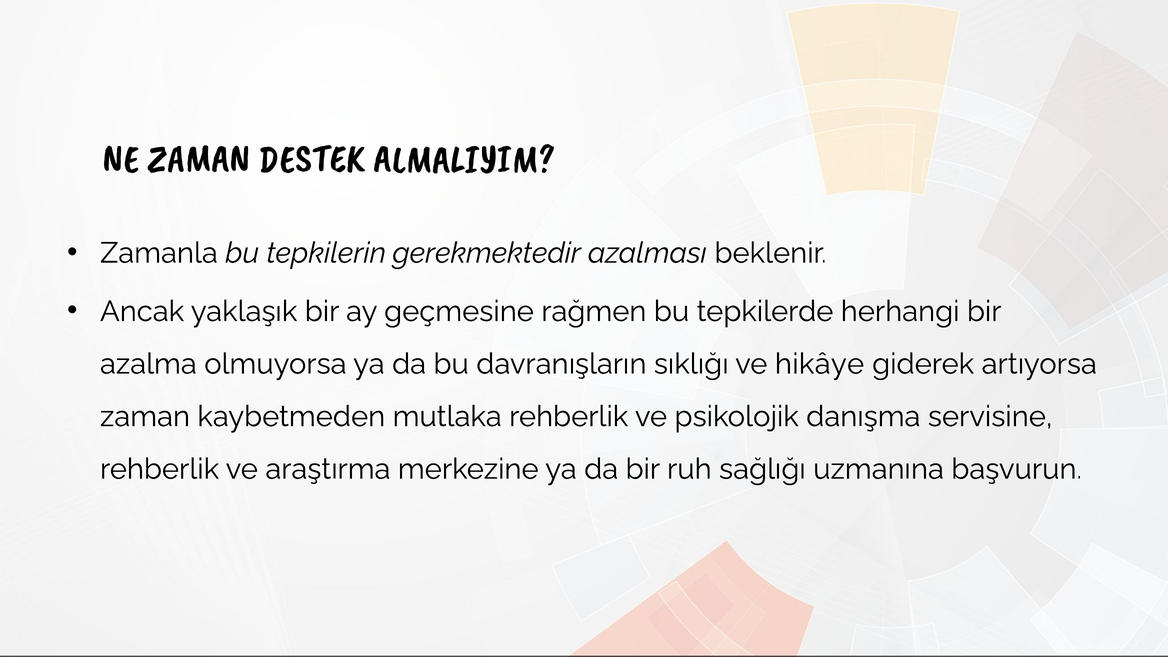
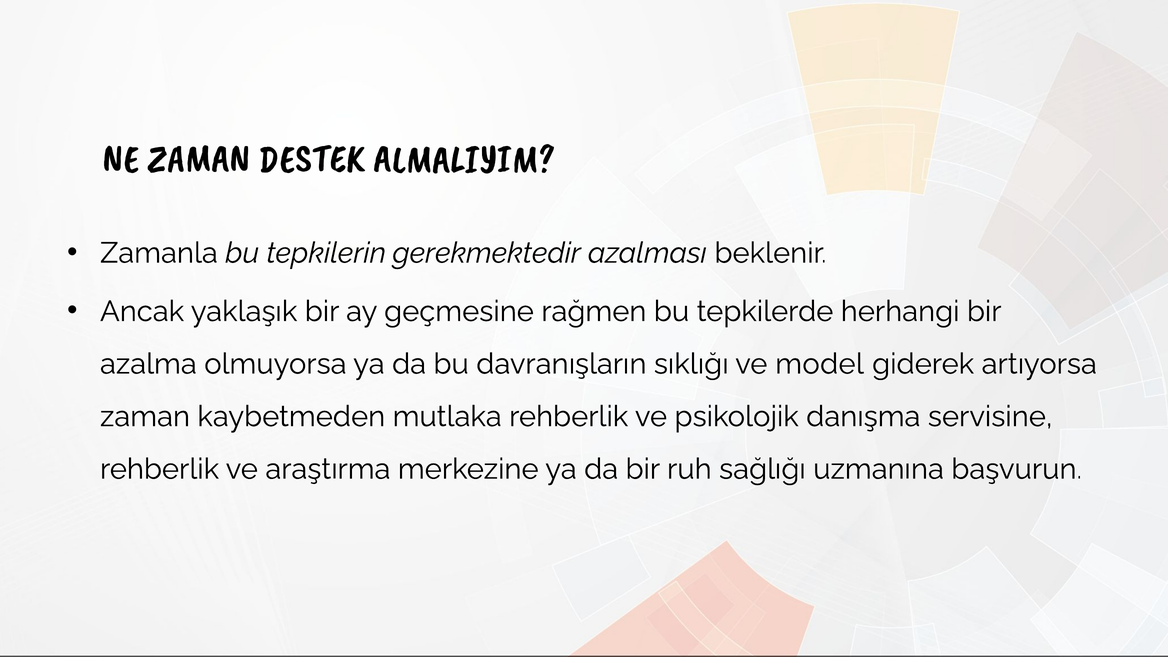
hikâye: hikâye -> model
